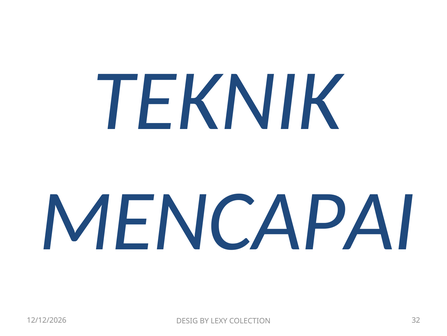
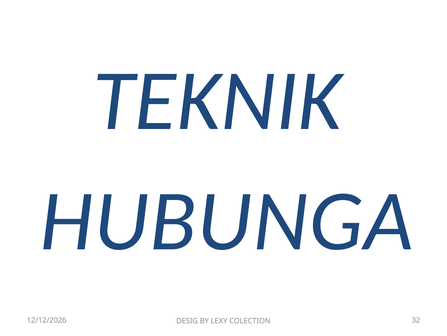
MENCAPAI: MENCAPAI -> HUBUNGA
